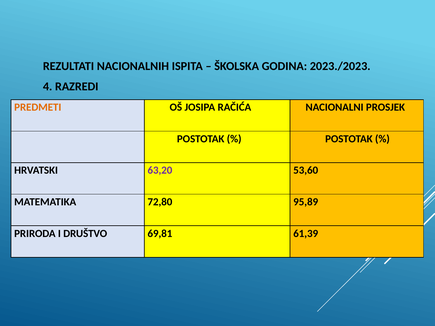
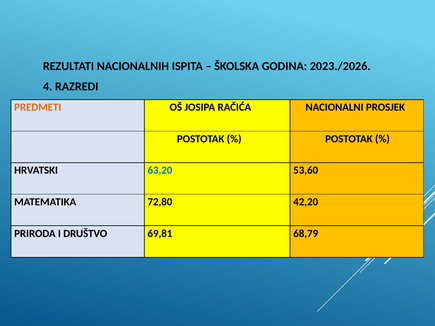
2023./2023: 2023./2023 -> 2023./2026
63,20 colour: purple -> blue
95,89: 95,89 -> 42,20
61,39: 61,39 -> 68,79
